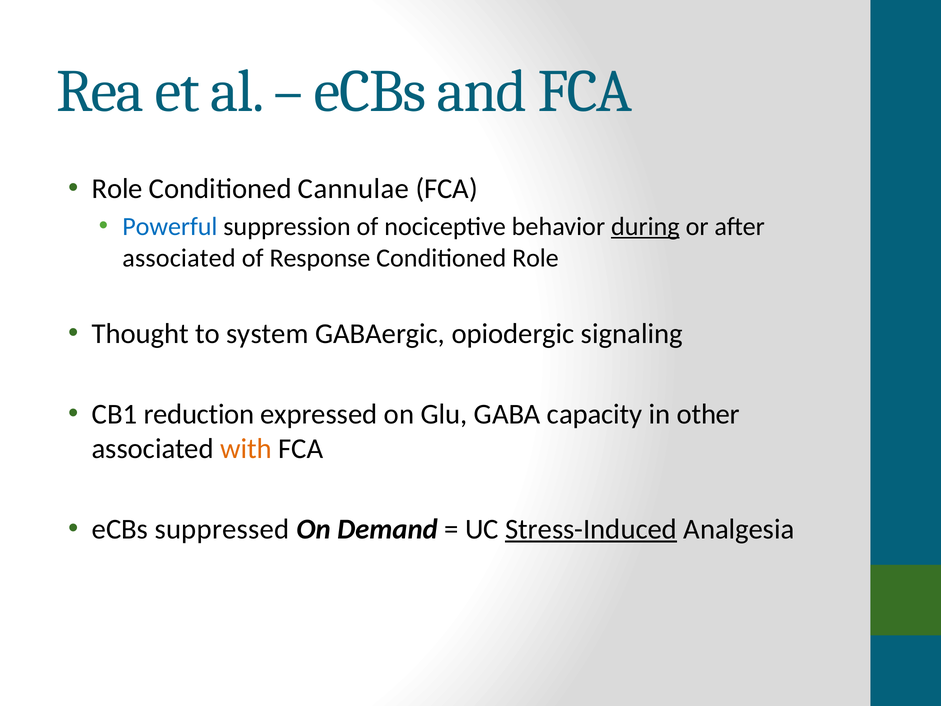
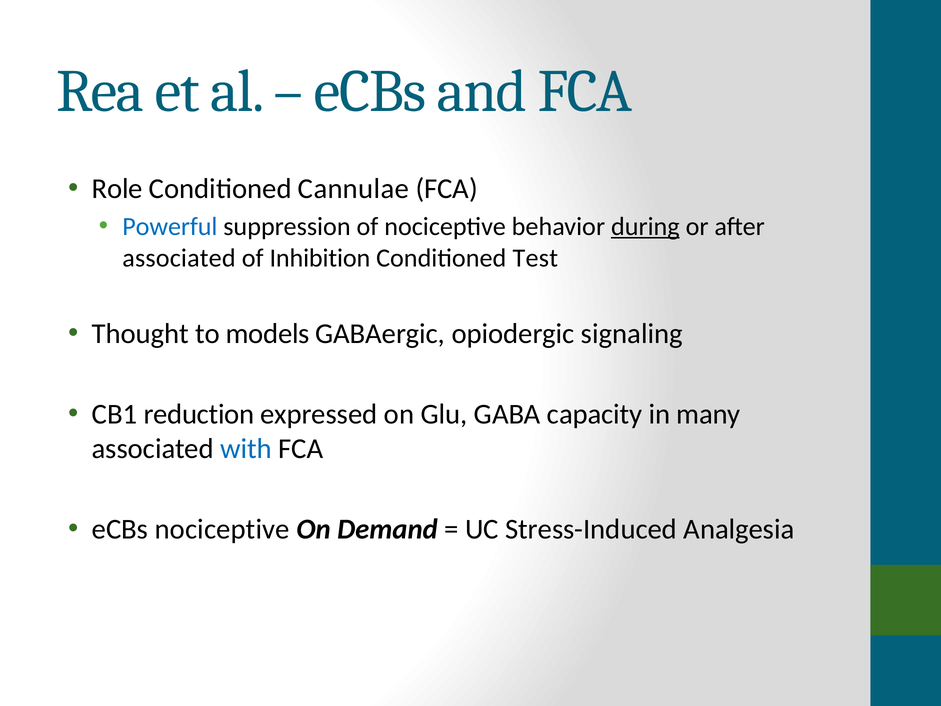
Response: Response -> Inhibition
Conditioned Role: Role -> Test
system: system -> models
other: other -> many
with colour: orange -> blue
eCBs suppressed: suppressed -> nociceptive
Stress-Induced underline: present -> none
